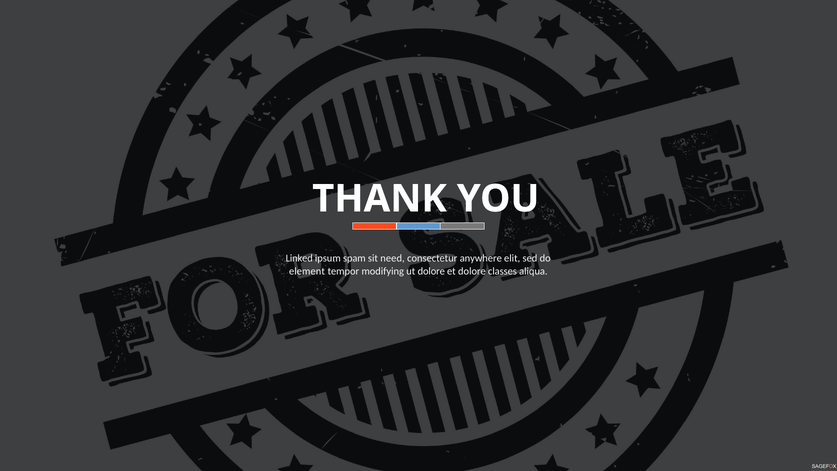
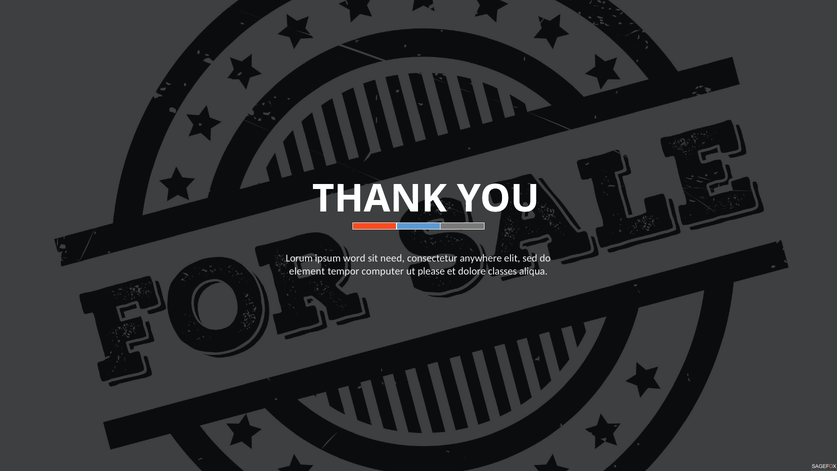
Linked: Linked -> Lorum
spam: spam -> word
modifying: modifying -> computer
ut dolore: dolore -> please
